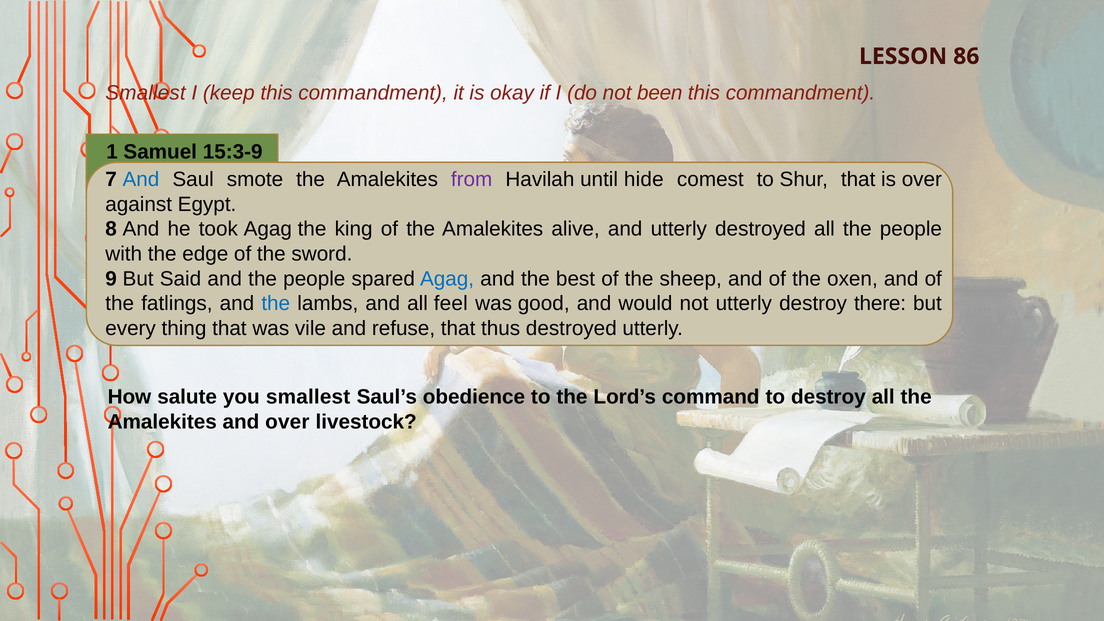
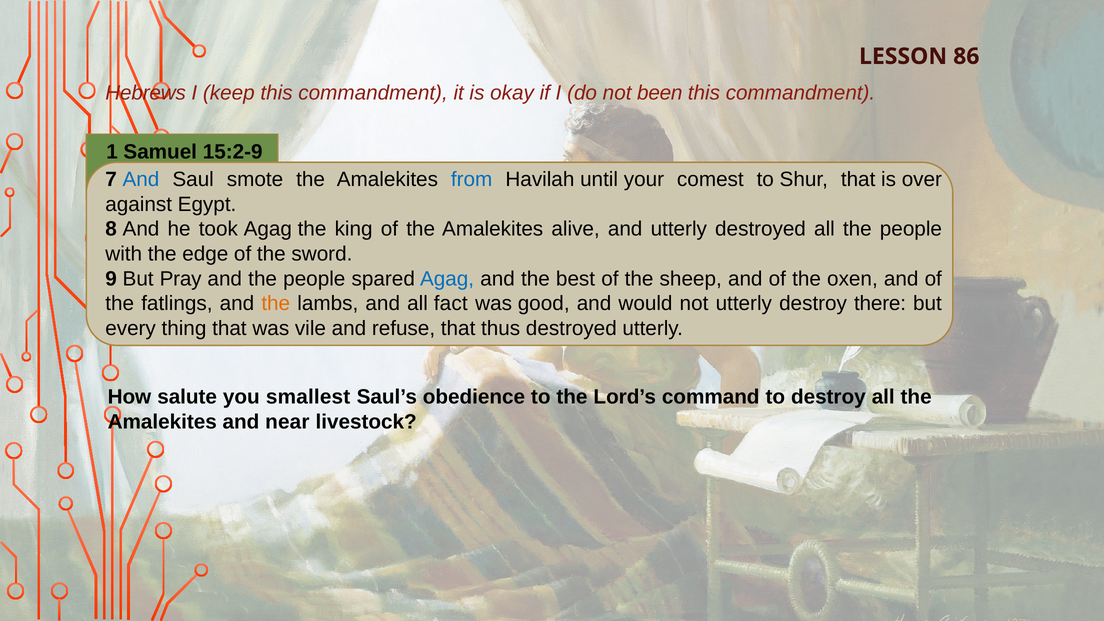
Smallest at (145, 93): Smallest -> Hebrews
15:3-9: 15:3-9 -> 15:2-9
from colour: purple -> blue
hide: hide -> your
Said: Said -> Pray
the at (276, 304) colour: blue -> orange
feel: feel -> fact
and over: over -> near
